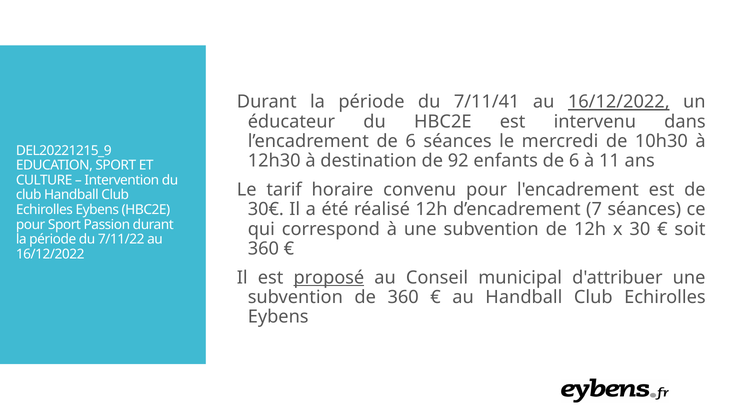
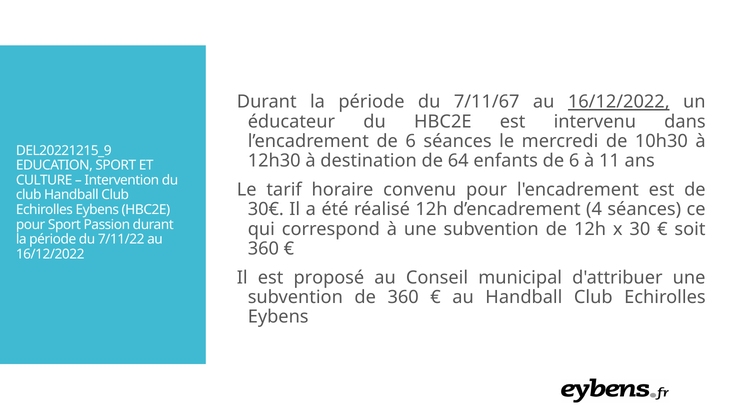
7/11/41: 7/11/41 -> 7/11/67
92: 92 -> 64
7: 7 -> 4
proposé underline: present -> none
